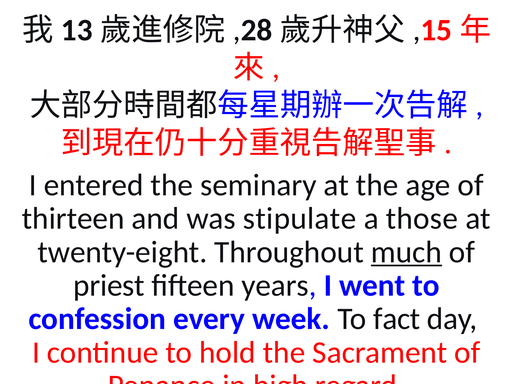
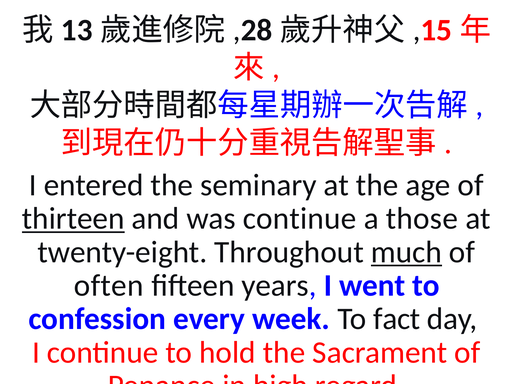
thirteen underline: none -> present
was stipulate: stipulate -> continue
priest: priest -> often
